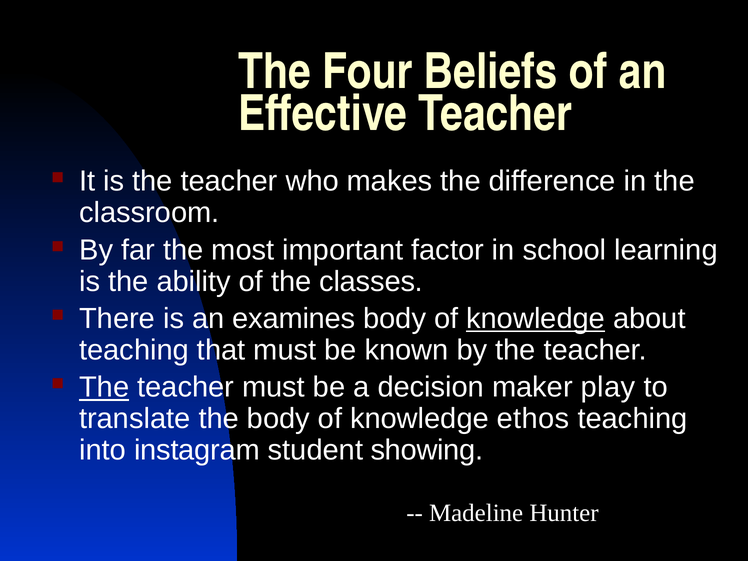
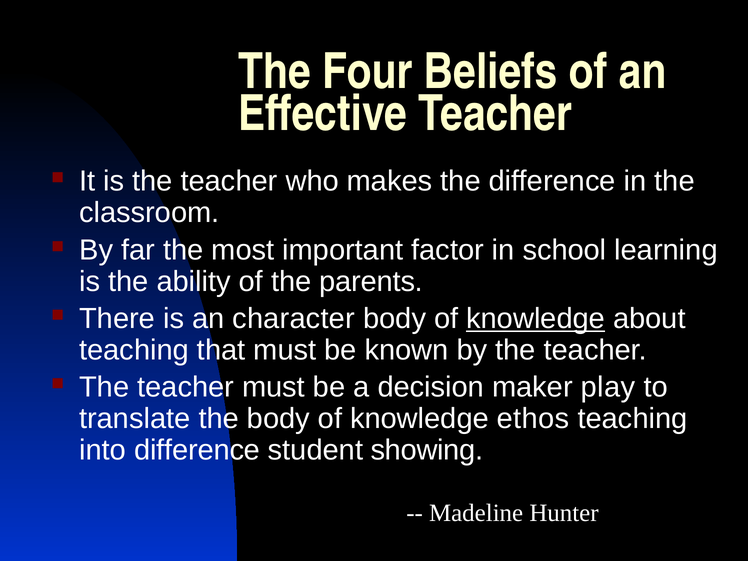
classes: classes -> parents
examines: examines -> character
The at (104, 387) underline: present -> none
into instagram: instagram -> difference
